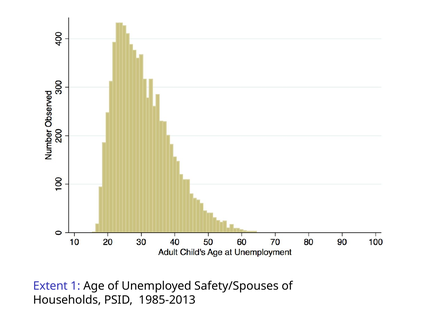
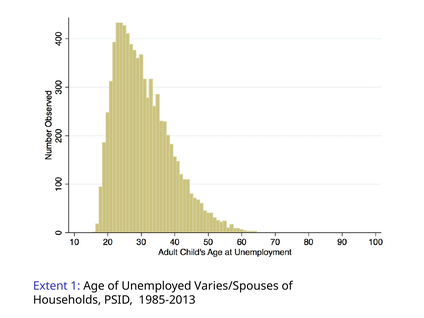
Safety/Spouses: Safety/Spouses -> Varies/Spouses
